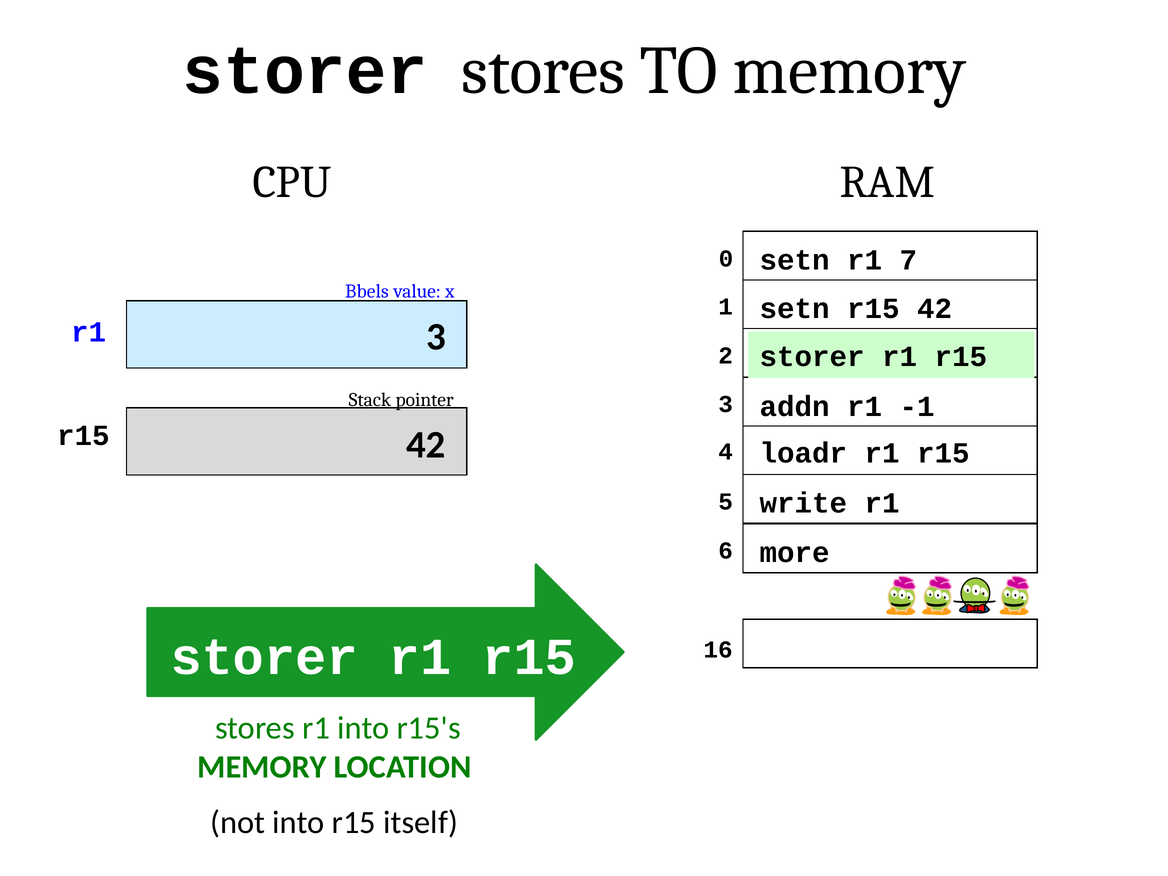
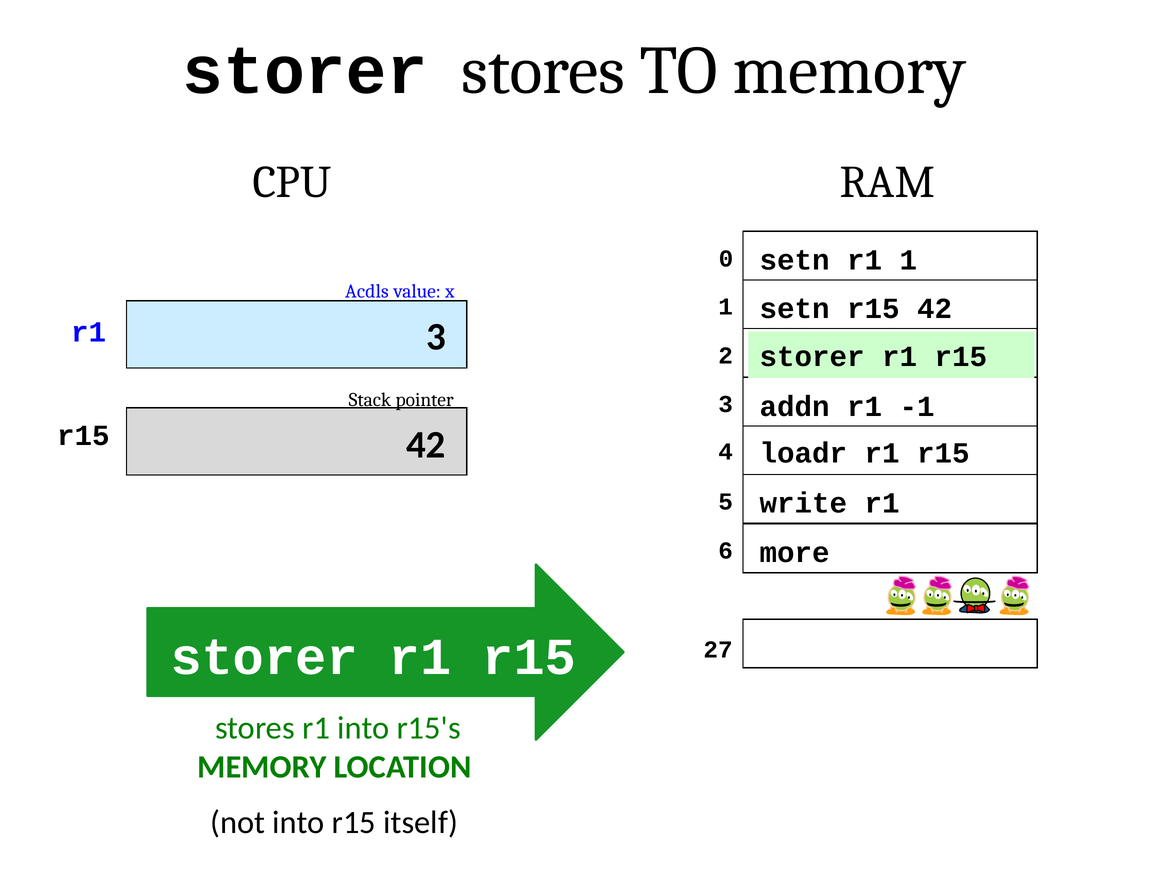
r1 7: 7 -> 1
Bbels: Bbels -> Acdls
16: 16 -> 27
